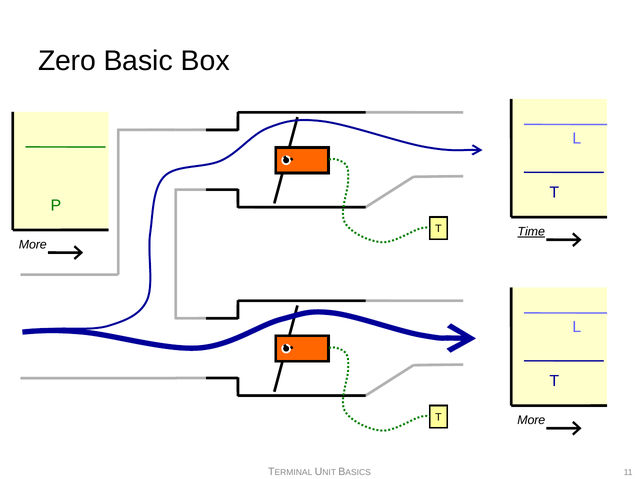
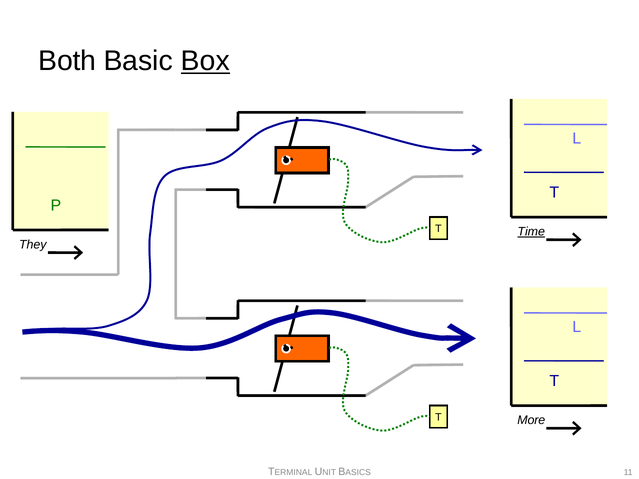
Zero: Zero -> Both
Box underline: none -> present
More at (33, 245): More -> They
